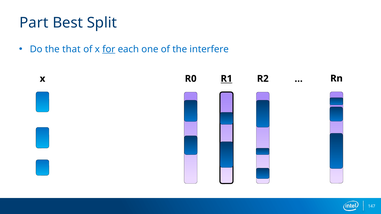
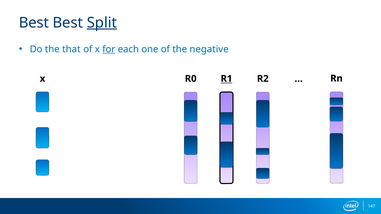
Part at (34, 23): Part -> Best
Split underline: none -> present
interfere: interfere -> negative
